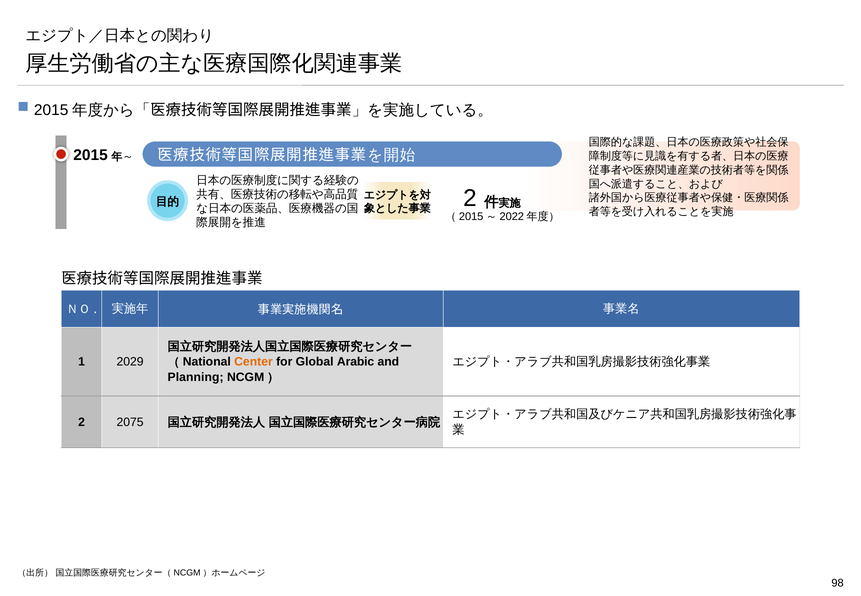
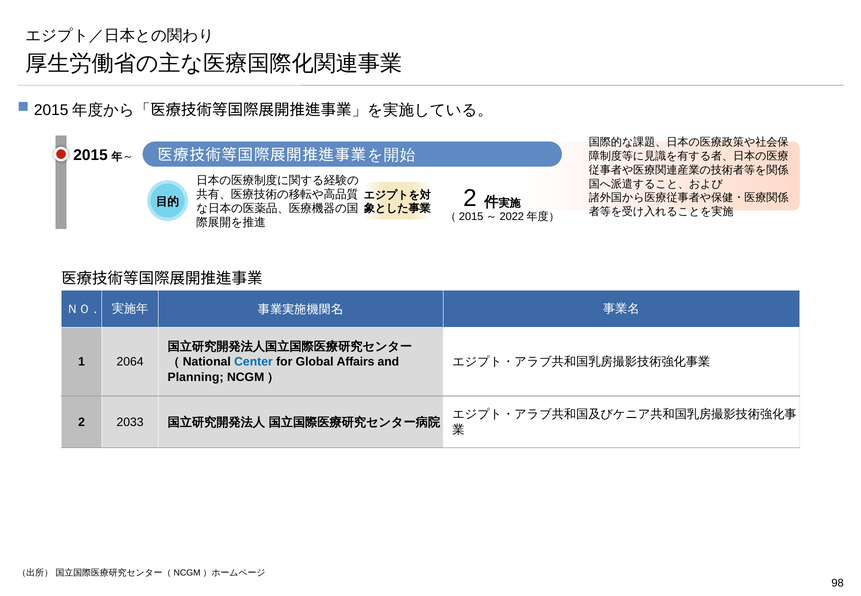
2029: 2029 -> 2064
Center colour: orange -> blue
Arabic: Arabic -> Affairs
2075: 2075 -> 2033
